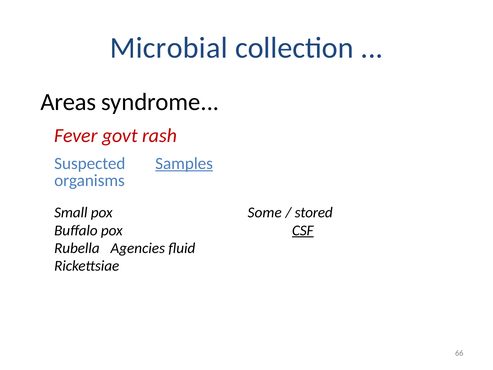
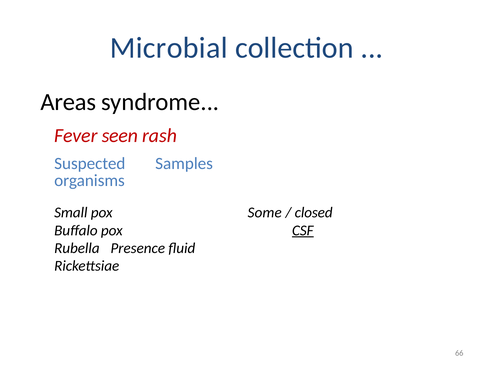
govt: govt -> seen
Samples underline: present -> none
stored: stored -> closed
Agencies: Agencies -> Presence
